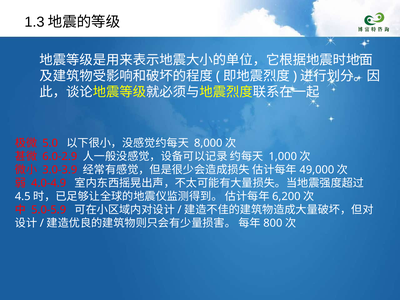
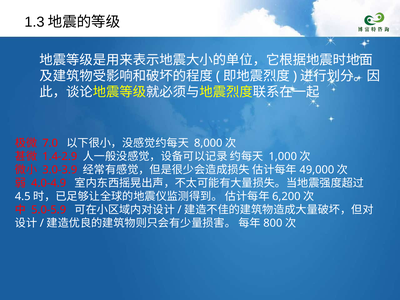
5.0: 5.0 -> 7.0
6.0-2.9: 6.0-2.9 -> 1.4-2.9
